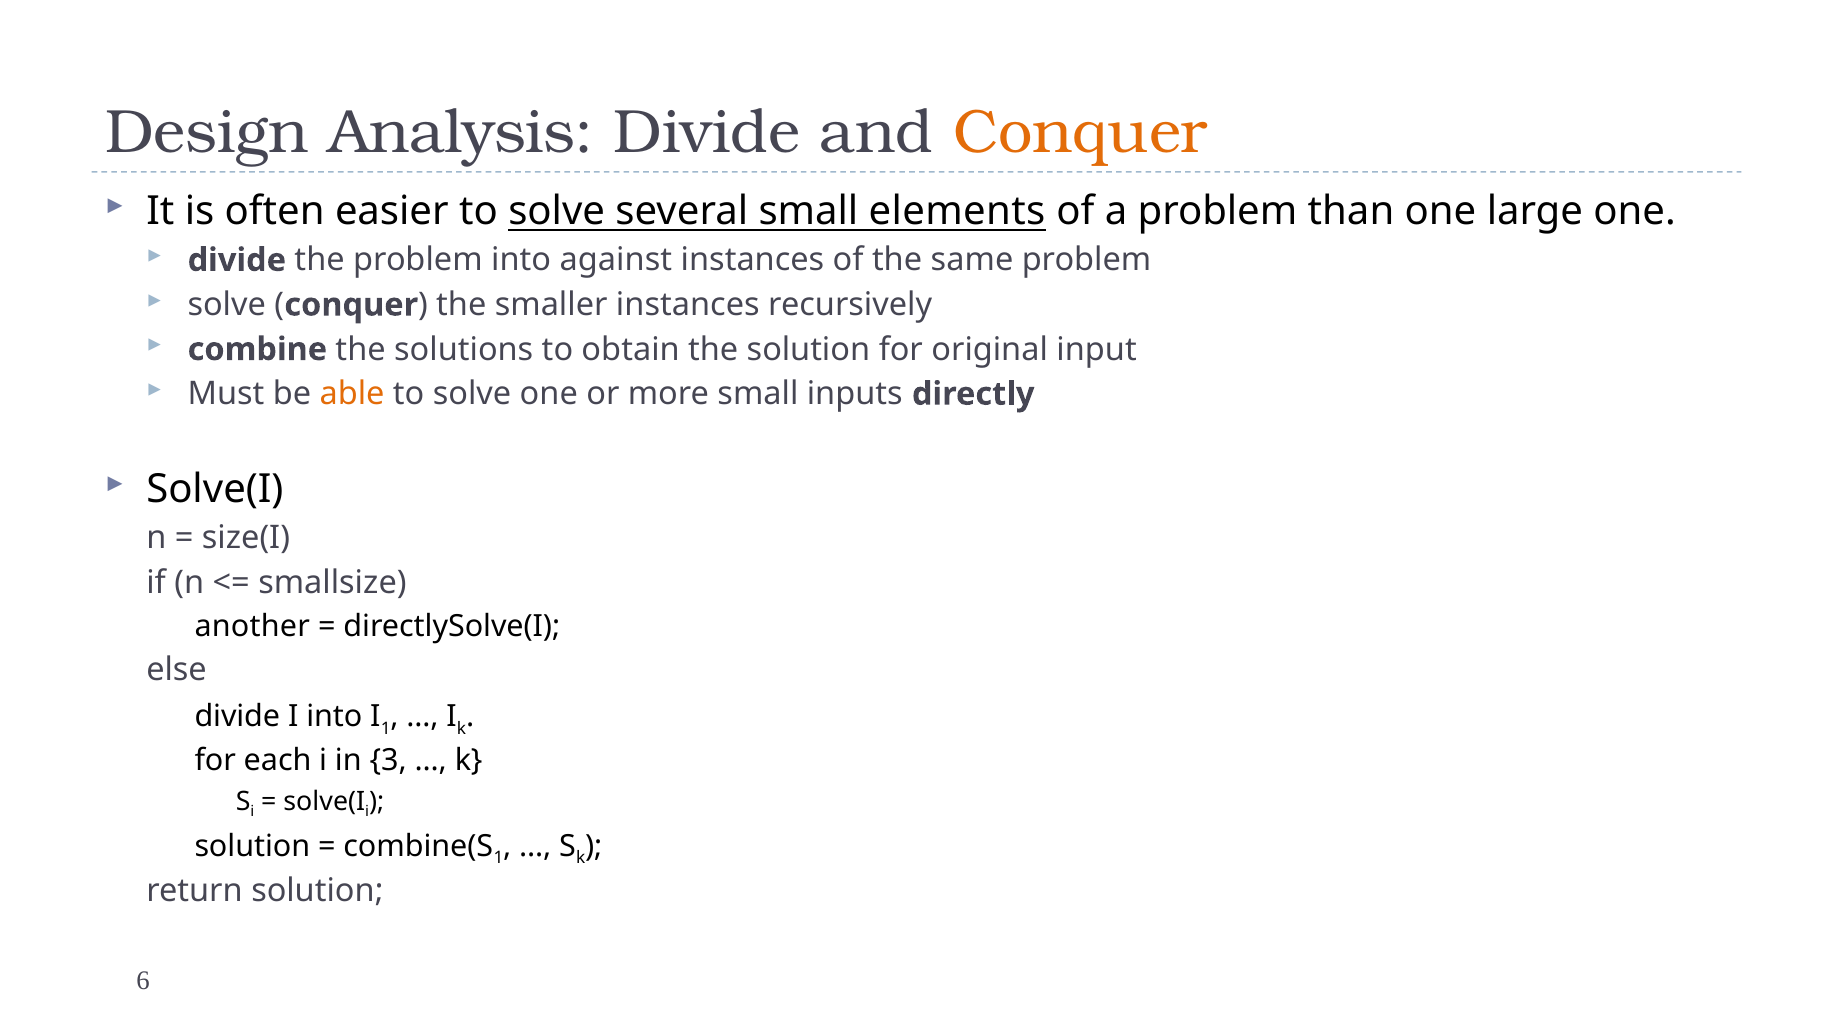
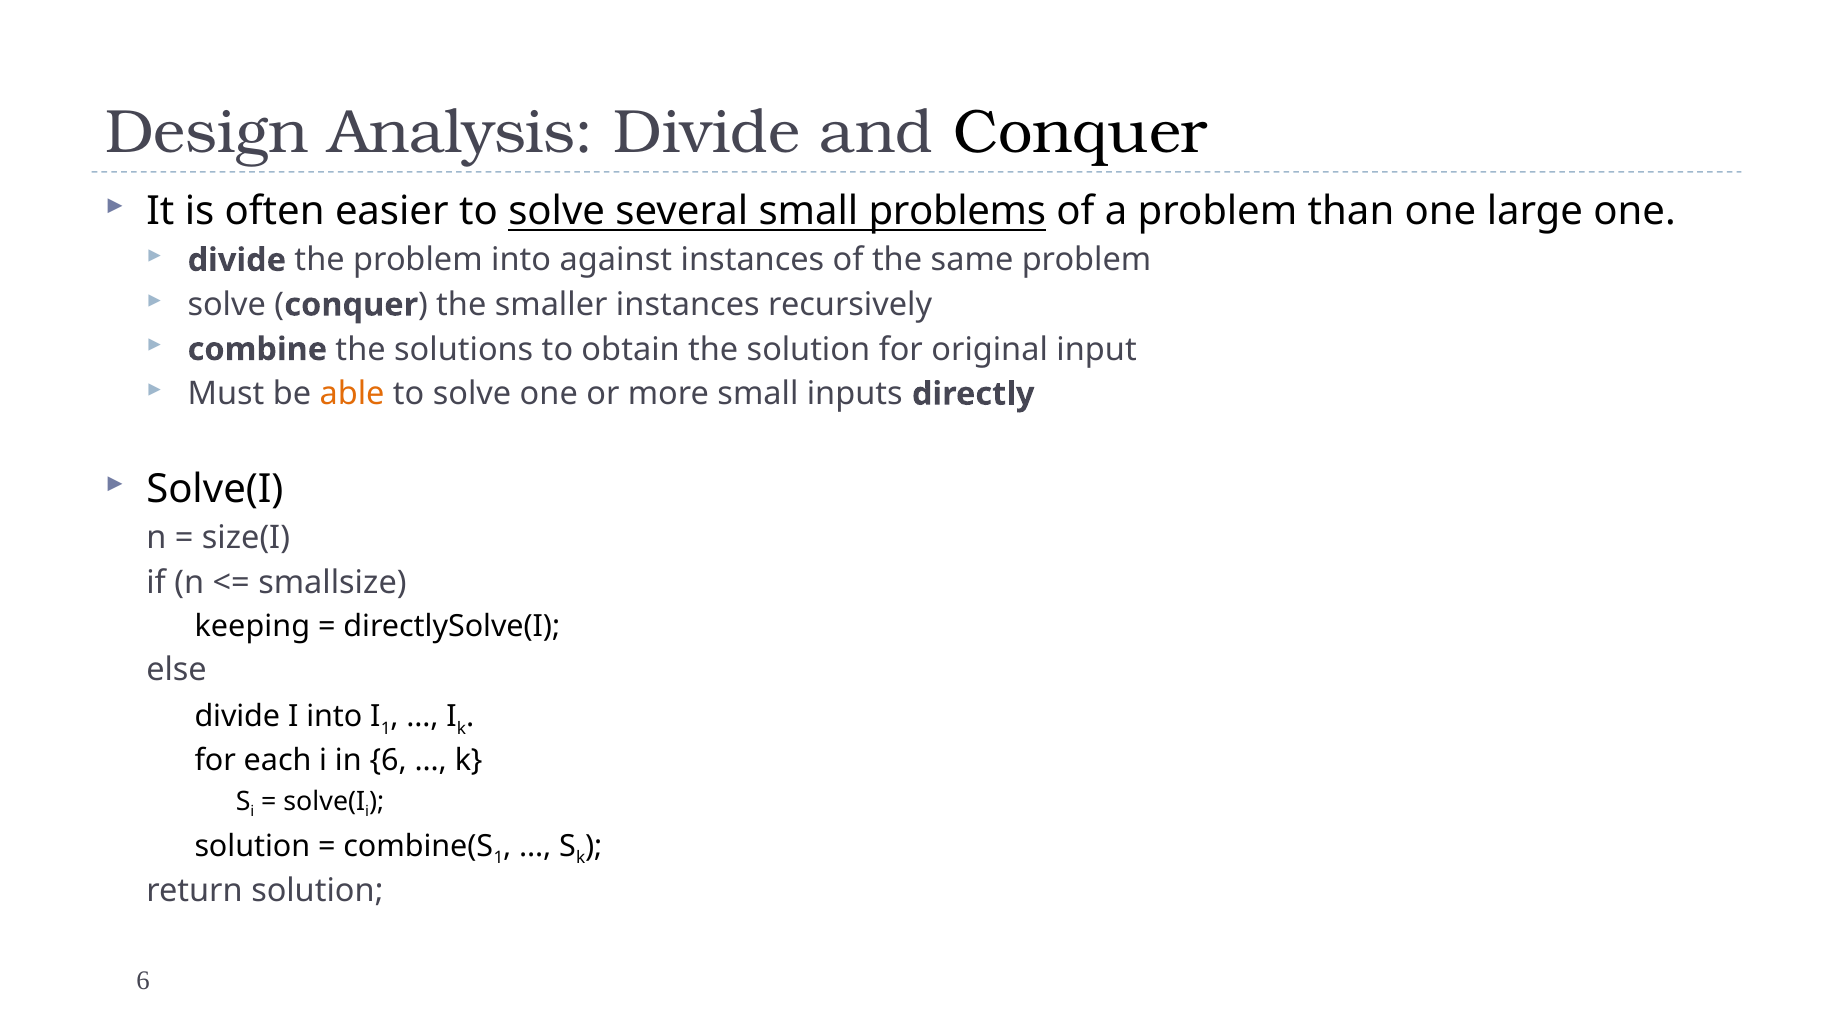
Conquer at (1080, 133) colour: orange -> black
elements: elements -> problems
another: another -> keeping
in 3: 3 -> 6
